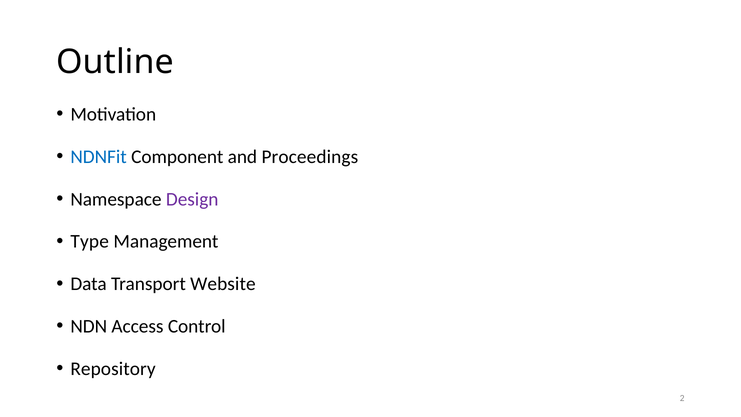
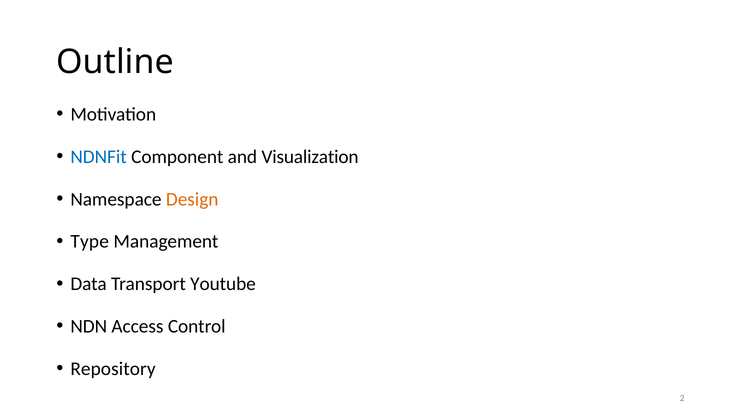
Proceedings: Proceedings -> Visualization
Design colour: purple -> orange
Website: Website -> Youtube
